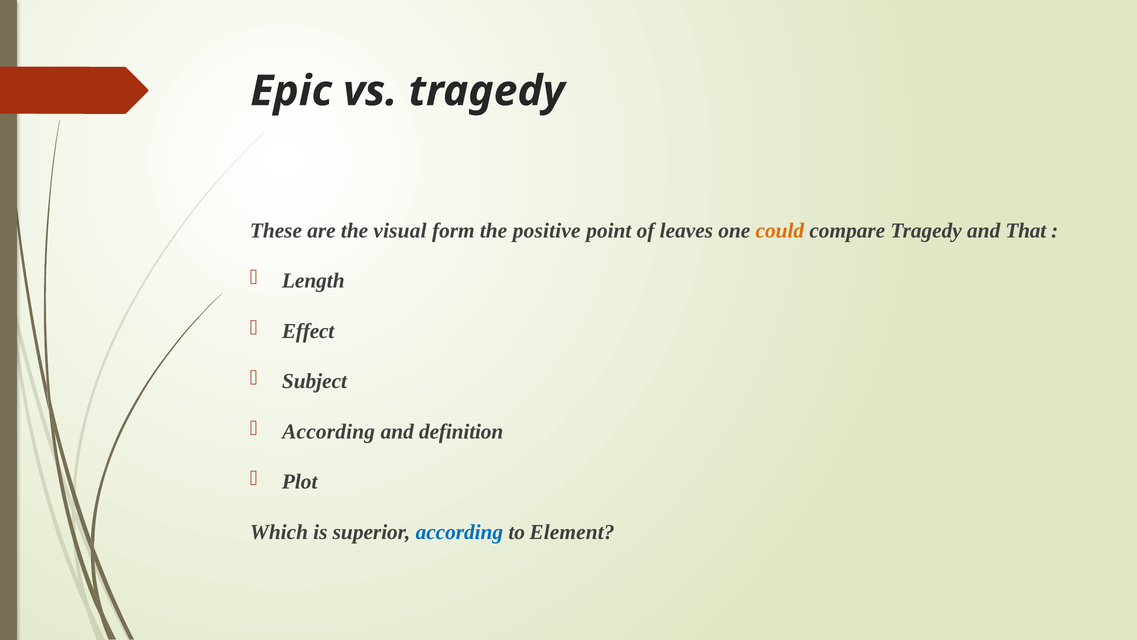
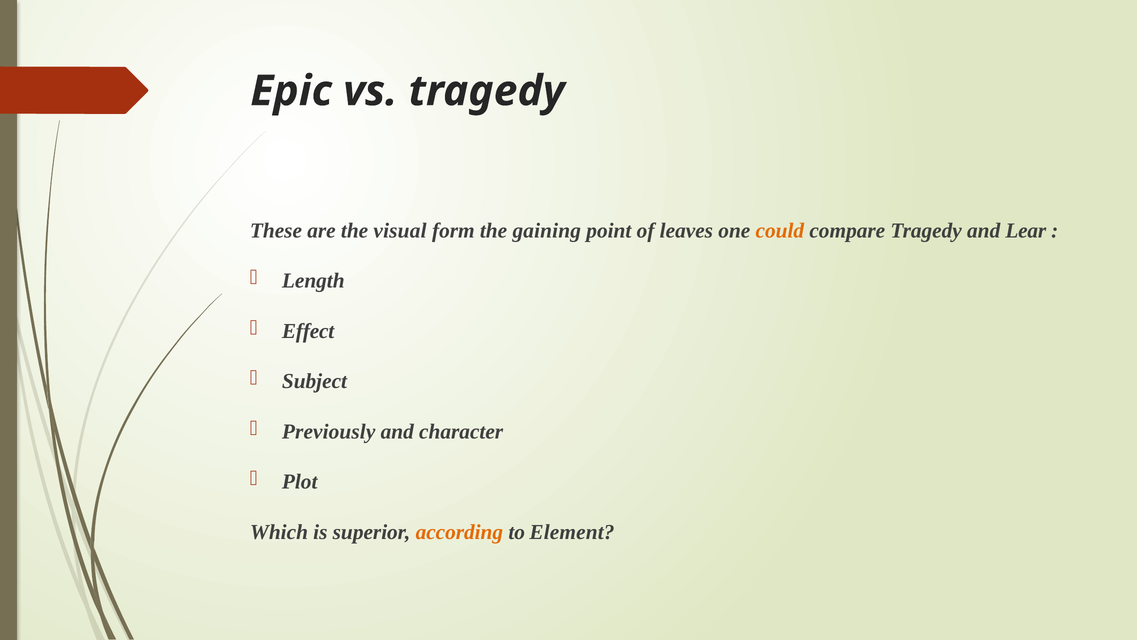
positive: positive -> gaining
That: That -> Lear
According at (329, 431): According -> Previously
definition: definition -> character
according at (459, 532) colour: blue -> orange
